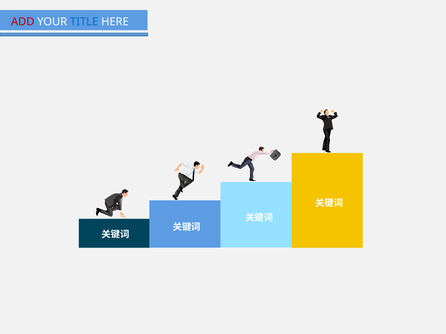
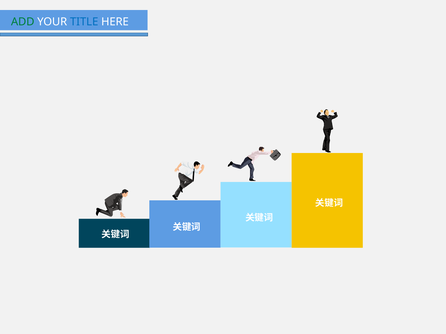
ADD colour: red -> green
